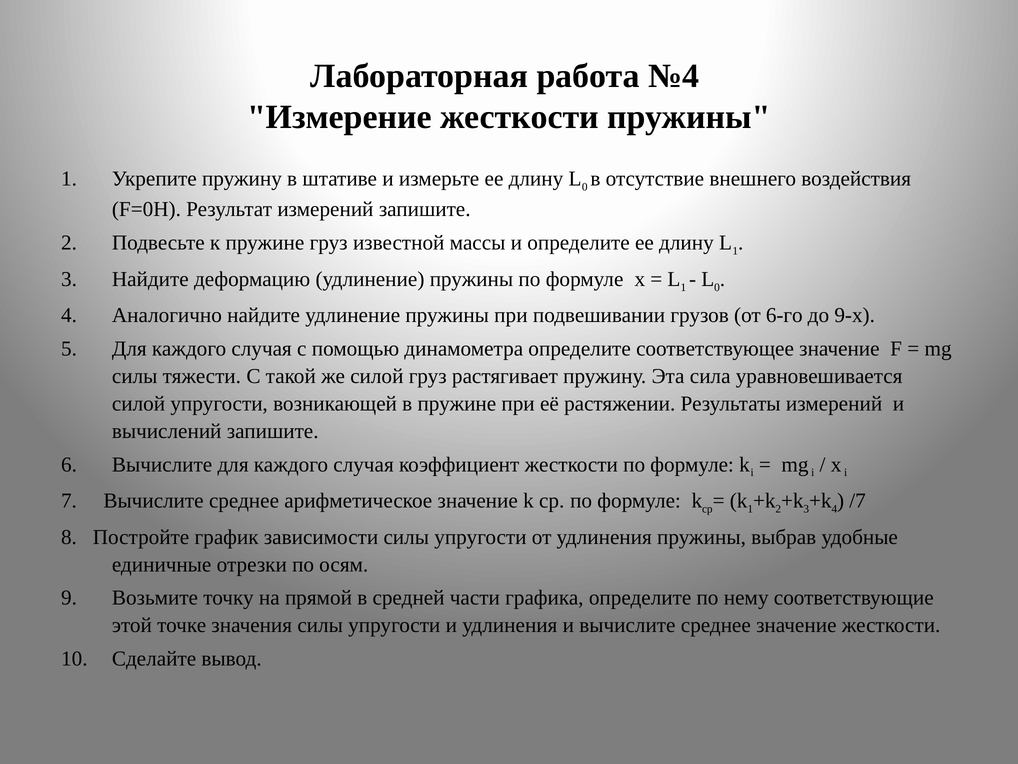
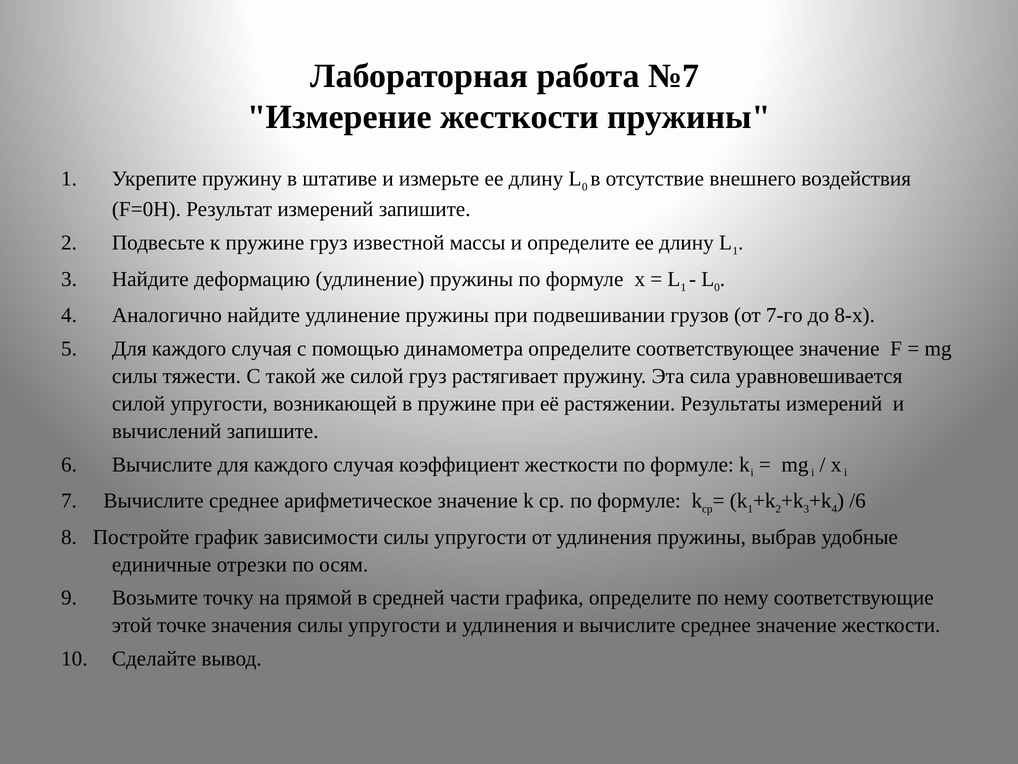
№4: №4 -> №7
6-го: 6-го -> 7-го
9-х: 9-х -> 8-х
/7: /7 -> /6
